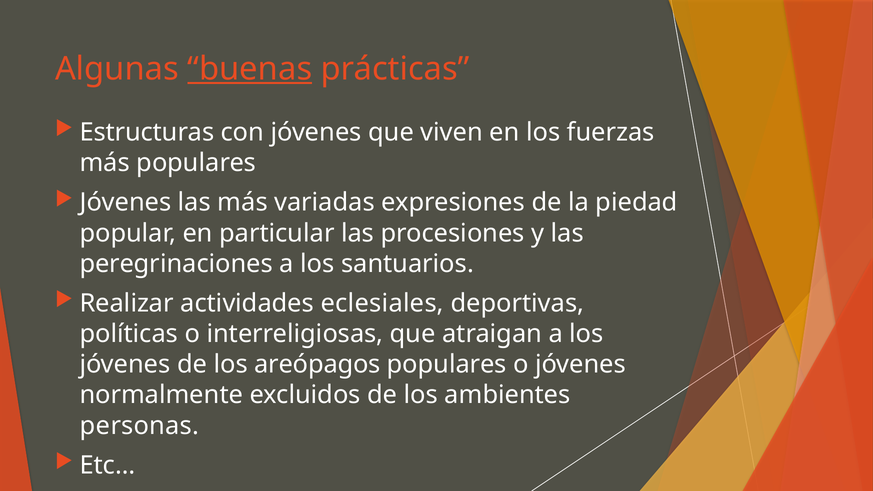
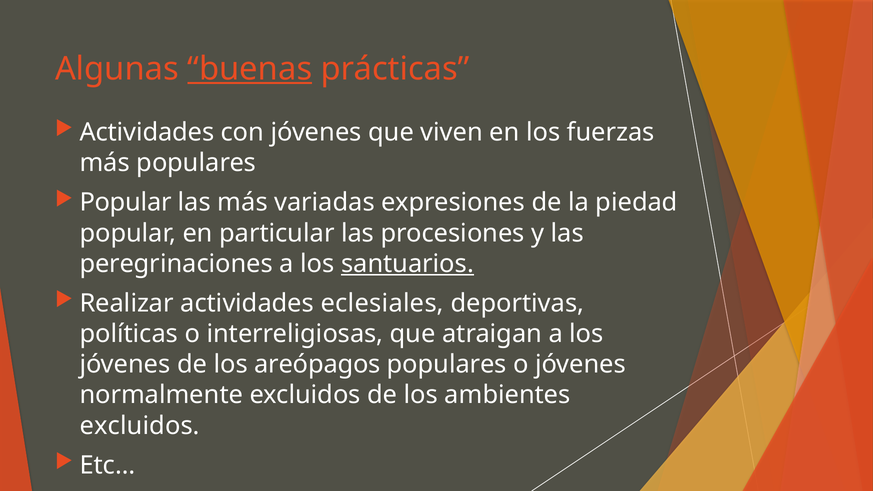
Estructuras at (147, 132): Estructuras -> Actividades
Jóvenes at (125, 203): Jóvenes -> Popular
santuarios underline: none -> present
personas at (140, 426): personas -> excluidos
